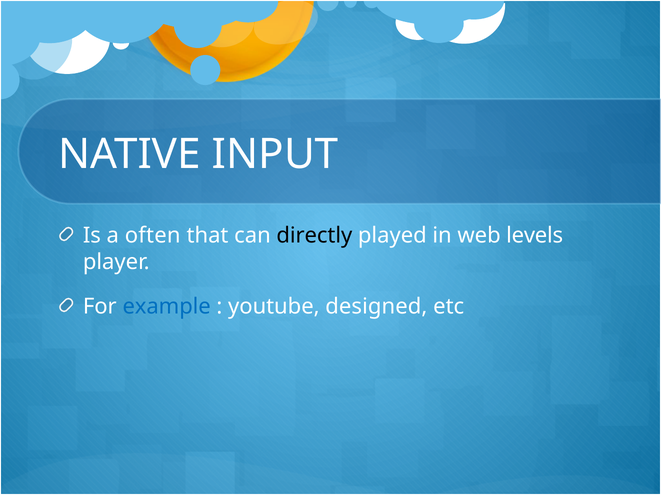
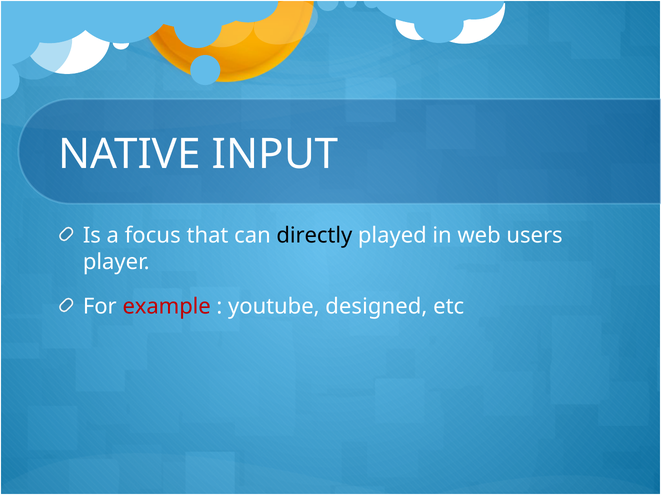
often: often -> focus
levels: levels -> users
example colour: blue -> red
